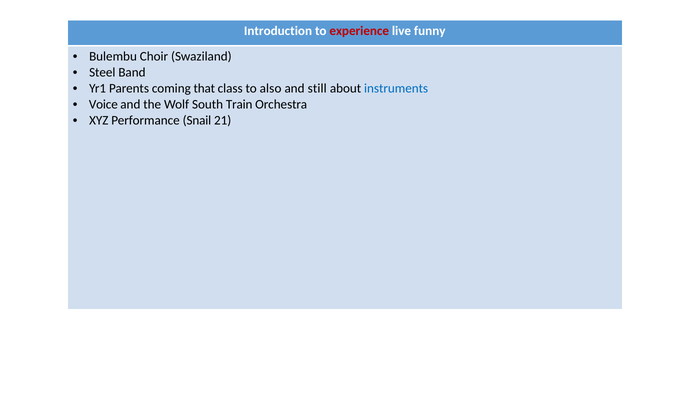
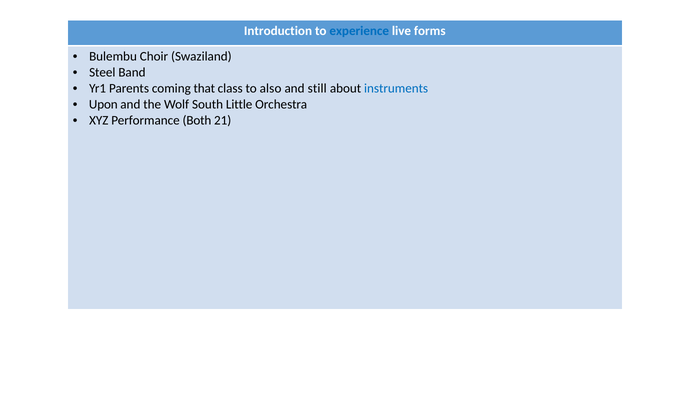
experience colour: red -> blue
funny: funny -> forms
Voice: Voice -> Upon
Train: Train -> Little
Snail: Snail -> Both
